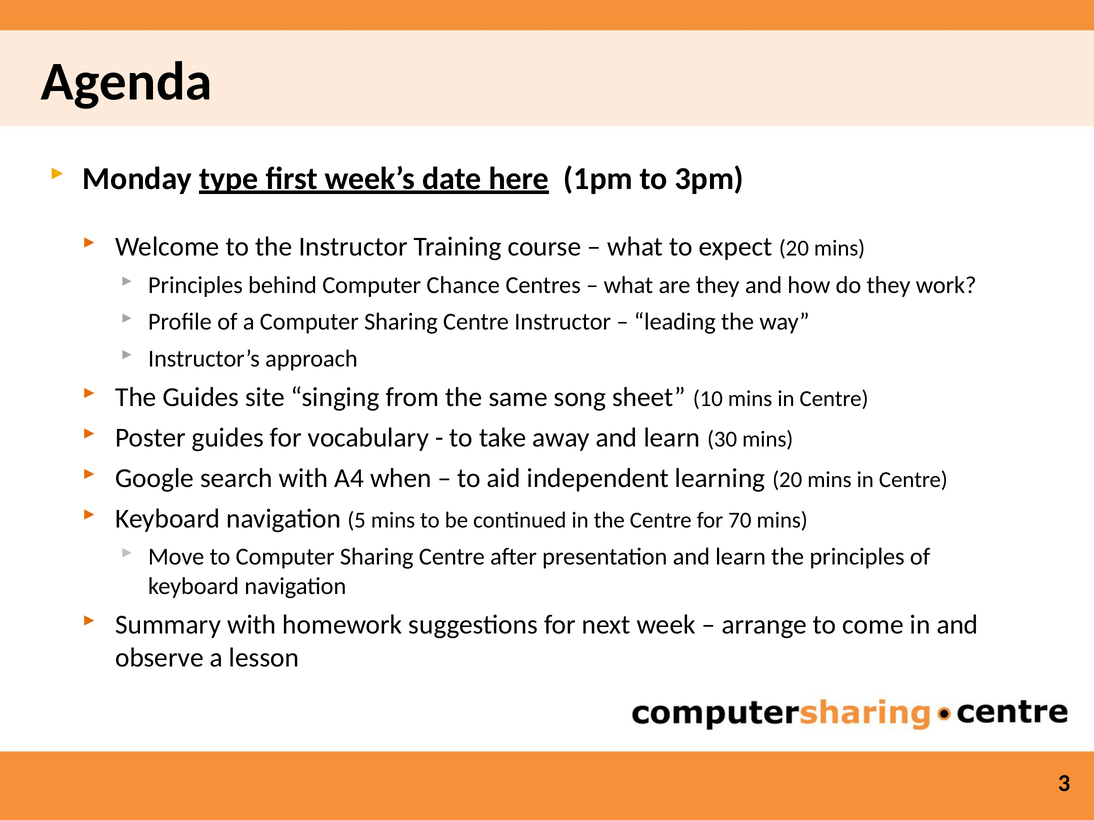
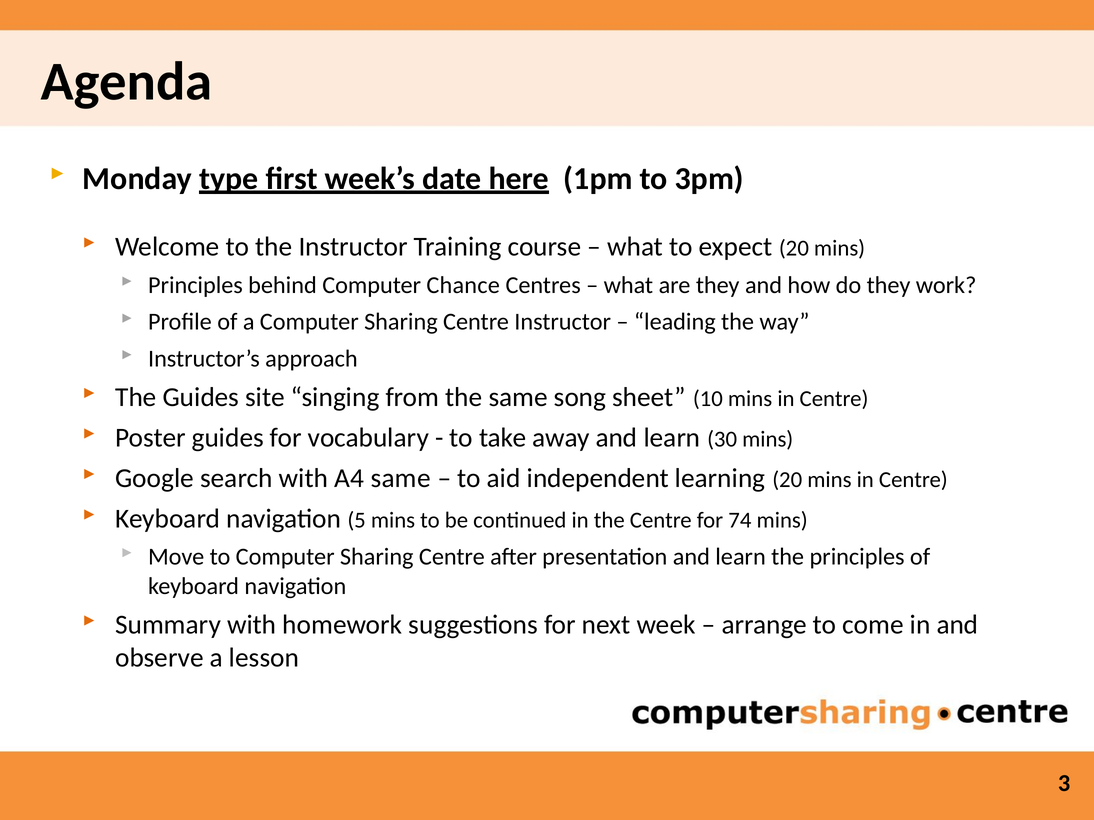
A4 when: when -> same
70: 70 -> 74
